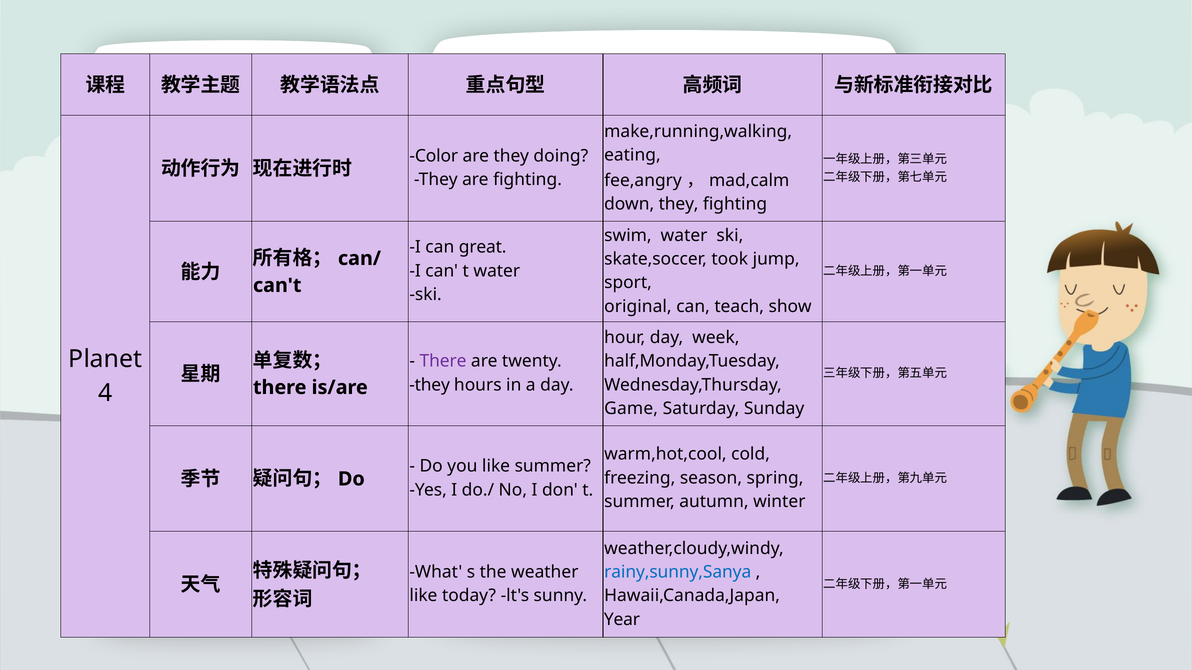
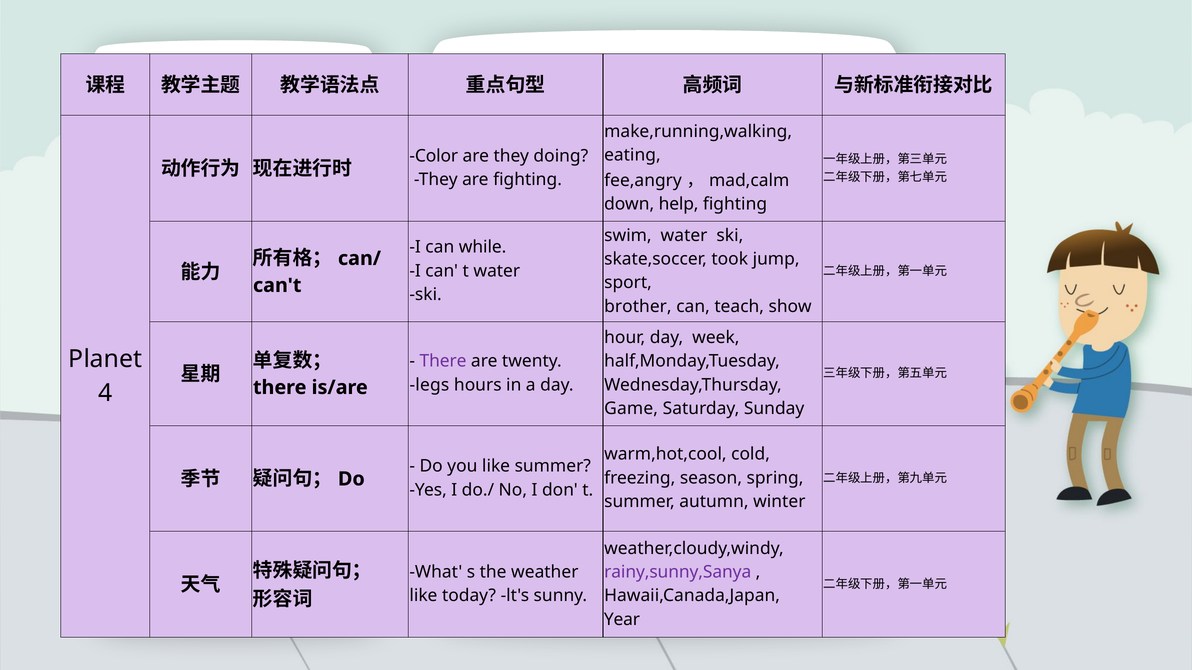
down they: they -> help
great: great -> while
original: original -> brother
they at (430, 385): they -> legs
rainy,sunny,Sanya colour: blue -> purple
